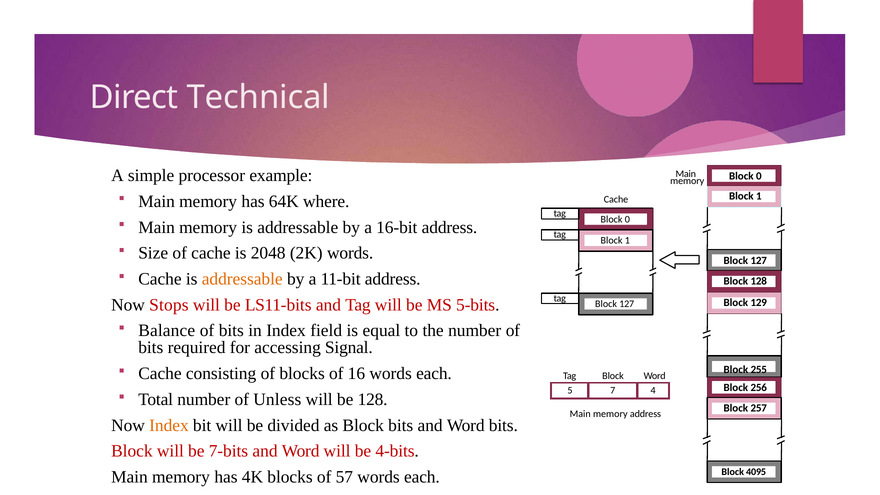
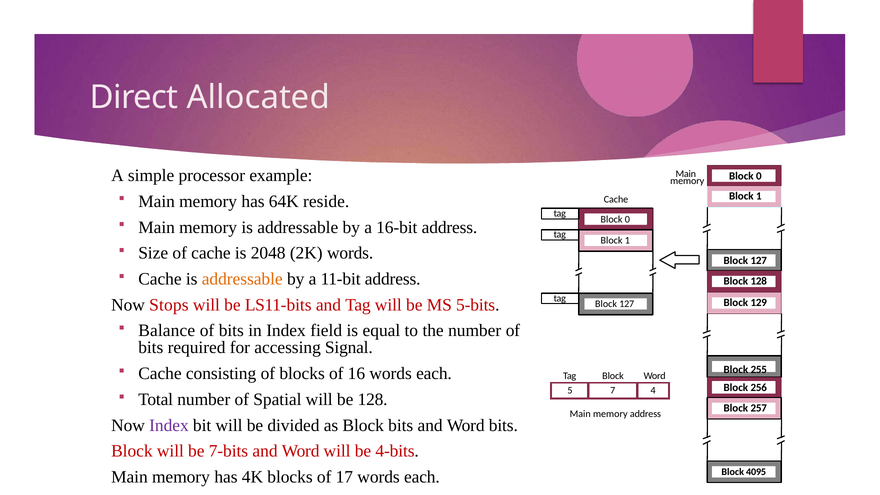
Technical: Technical -> Allocated
where: where -> reside
Unless: Unless -> Spatial
Index at (169, 425) colour: orange -> purple
57: 57 -> 17
